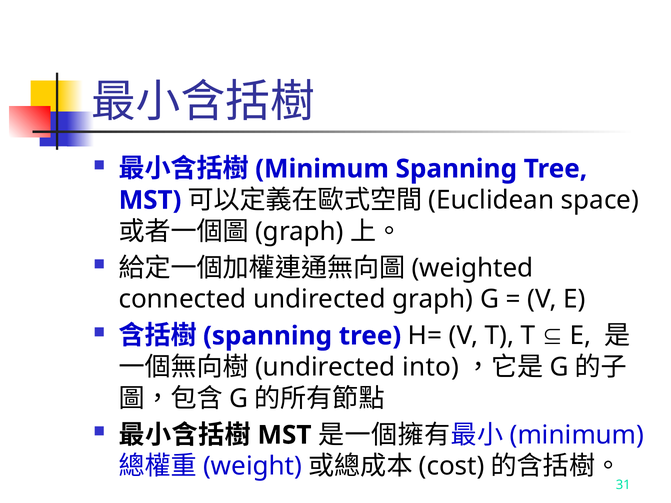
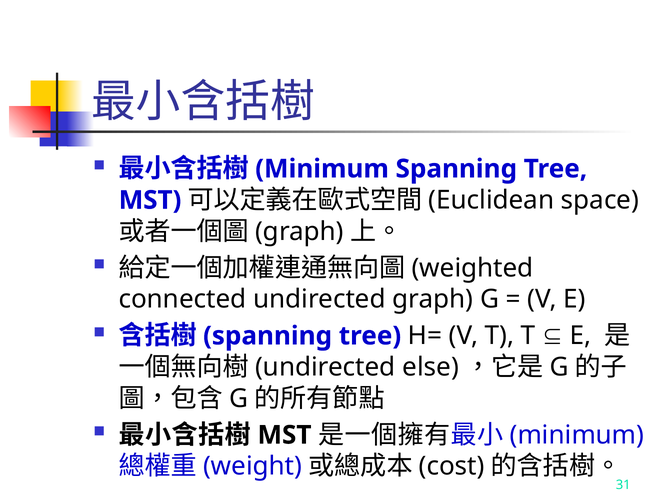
into: into -> else
